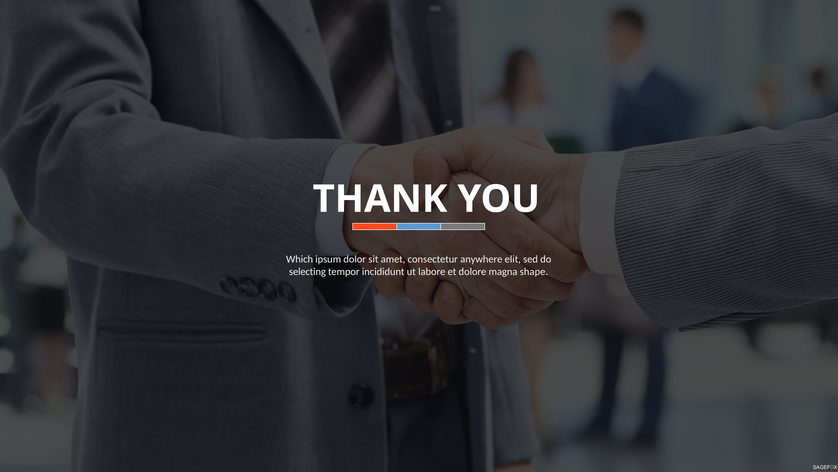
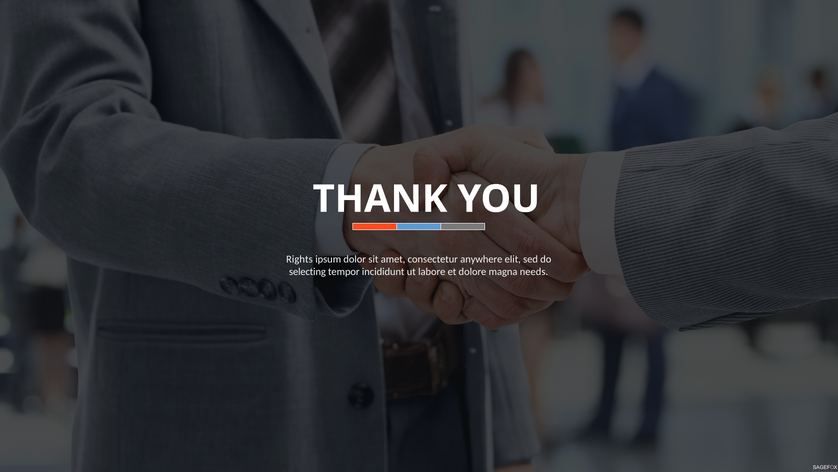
Which: Which -> Rights
shape: shape -> needs
